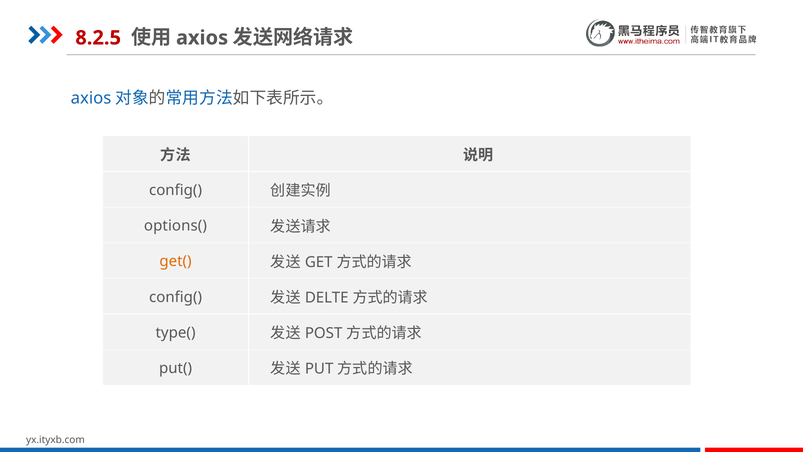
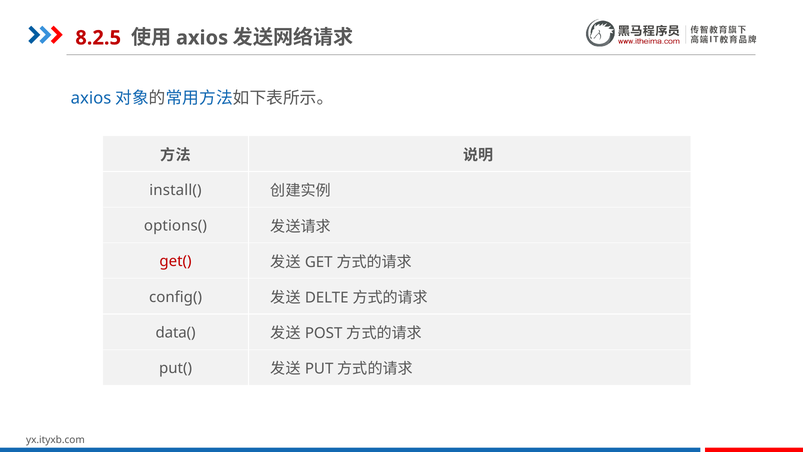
config( at (176, 190): config( -> install(
get( colour: orange -> red
type(: type( -> data(
